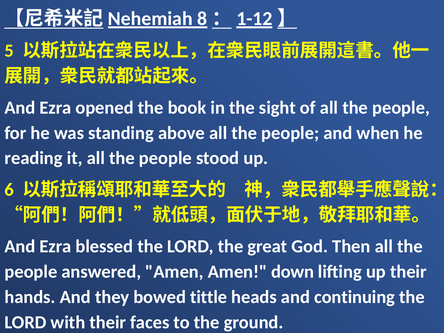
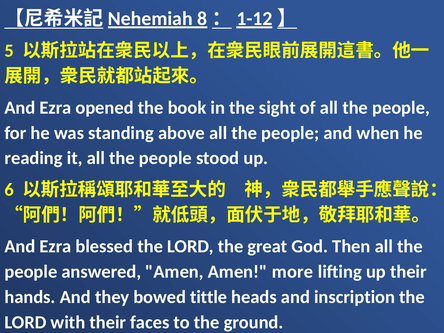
down: down -> more
continuing: continuing -> inscription
